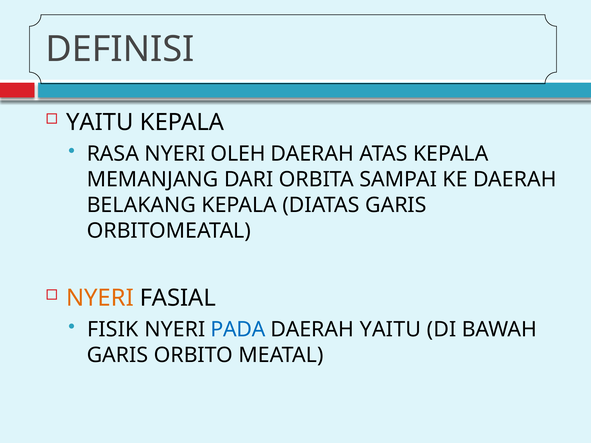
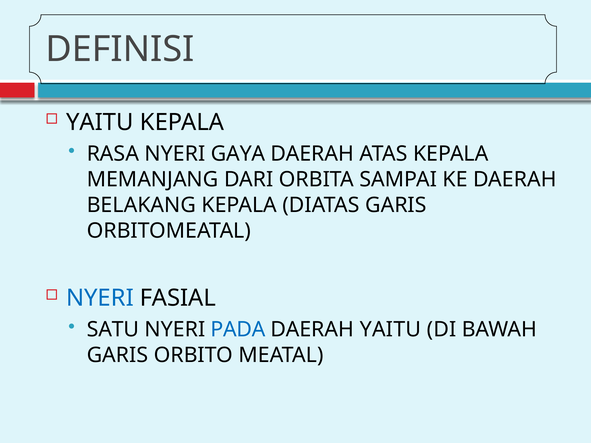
OLEH: OLEH -> GAYA
NYERI at (100, 298) colour: orange -> blue
FISIK: FISIK -> SATU
